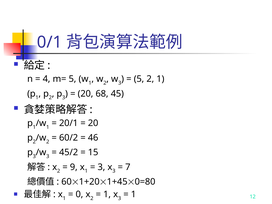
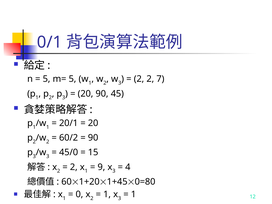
4 at (47, 79): 4 -> 5
5 at (139, 79): 5 -> 2
2 1: 1 -> 7
20 68: 68 -> 90
46 at (93, 138): 46 -> 90
45/2: 45/2 -> 45/0
9 at (74, 167): 9 -> 2
3 at (101, 167): 3 -> 9
7: 7 -> 4
